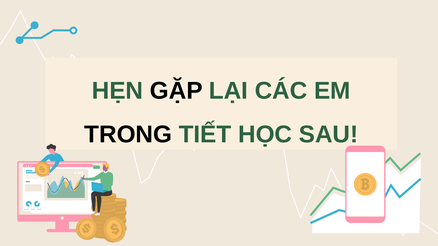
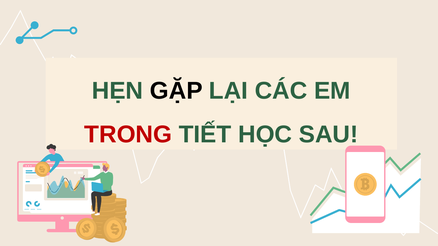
TRONG colour: black -> red
